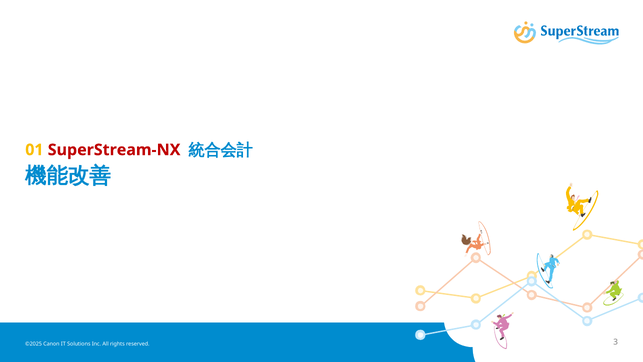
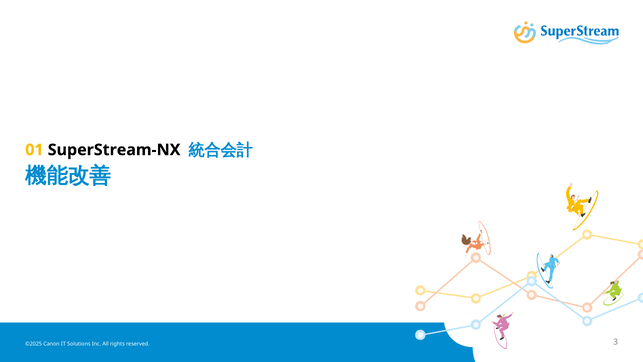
SuperStream-NX colour: red -> black
